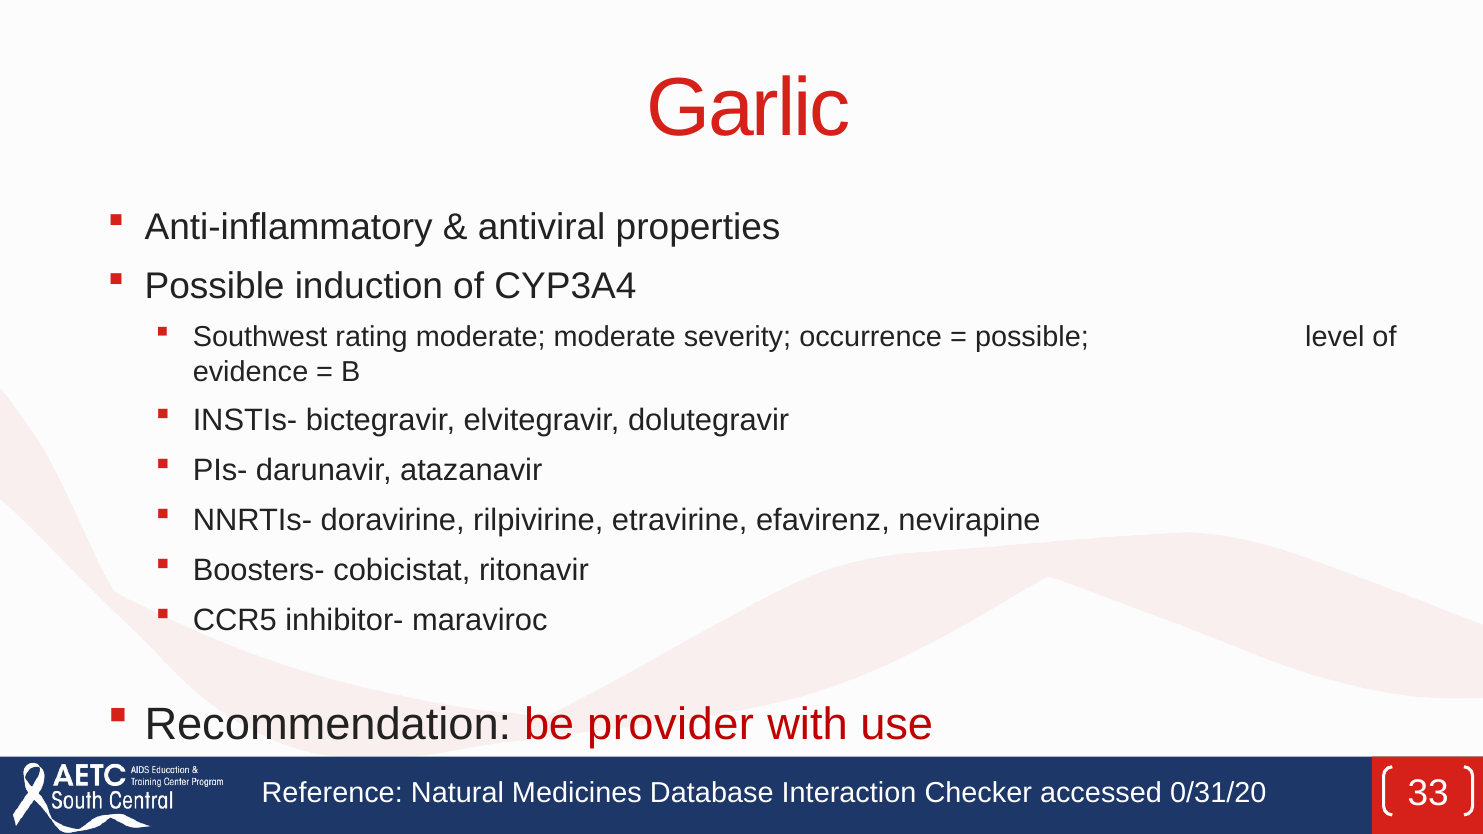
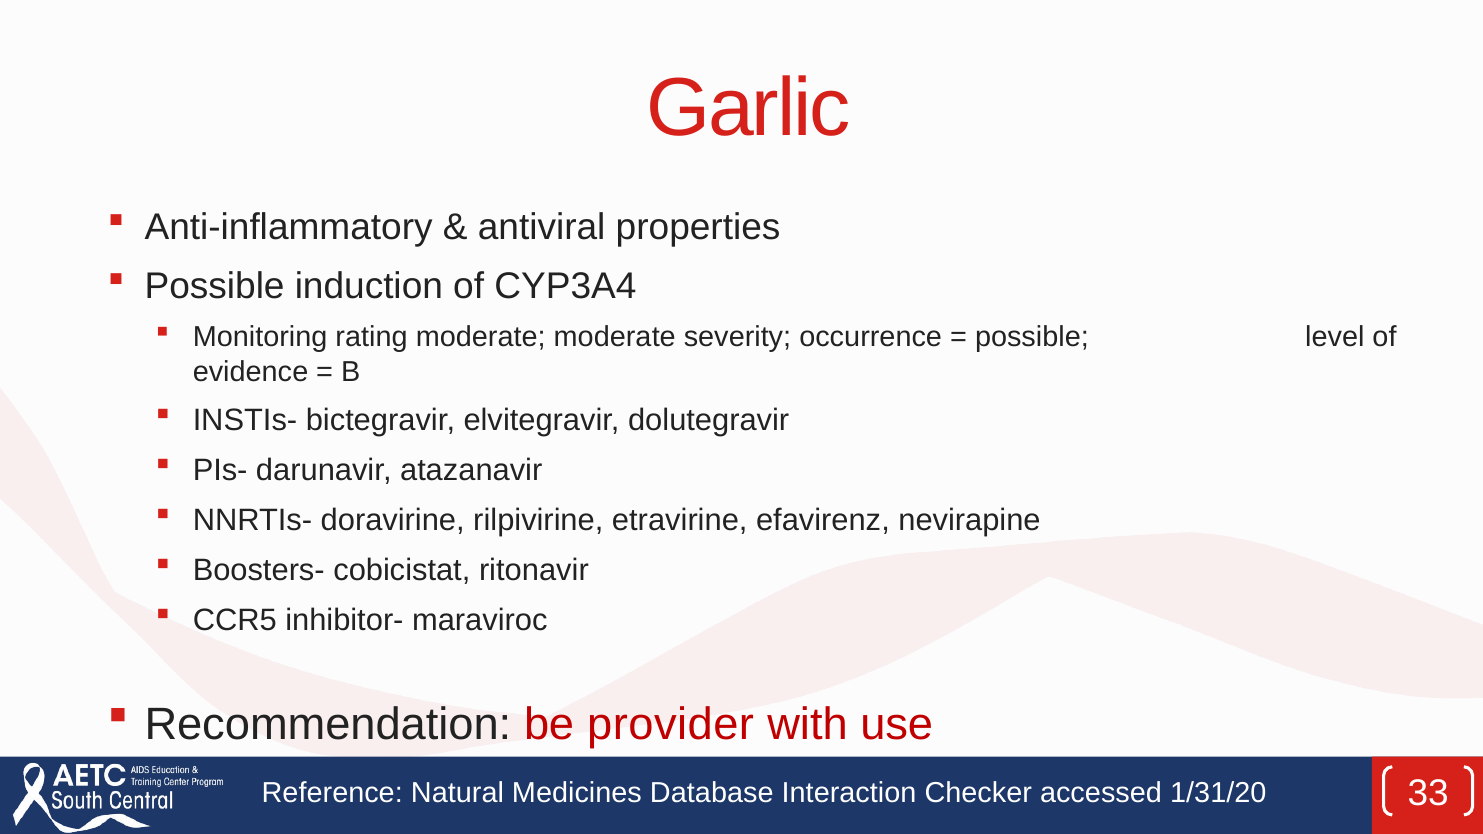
Southwest: Southwest -> Monitoring
0/31/20: 0/31/20 -> 1/31/20
